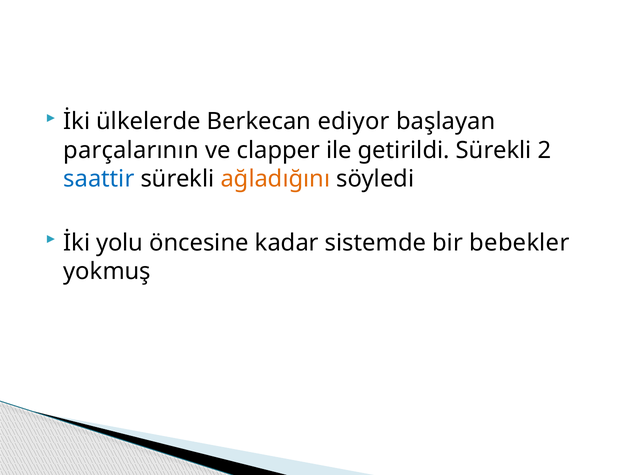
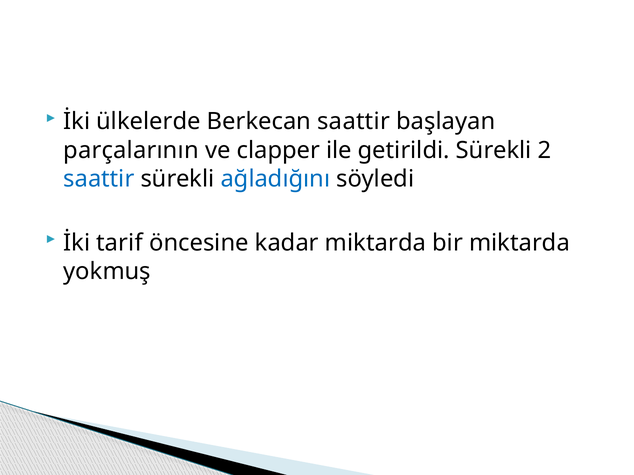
Berkecan ediyor: ediyor -> saattir
ağladığını colour: orange -> blue
yolu: yolu -> tarif
kadar sistemde: sistemde -> miktarda
bir bebekler: bebekler -> miktarda
